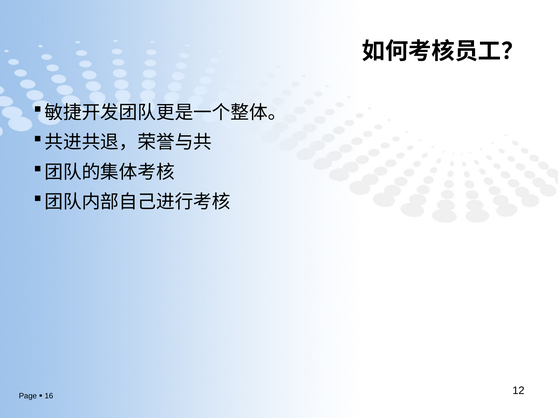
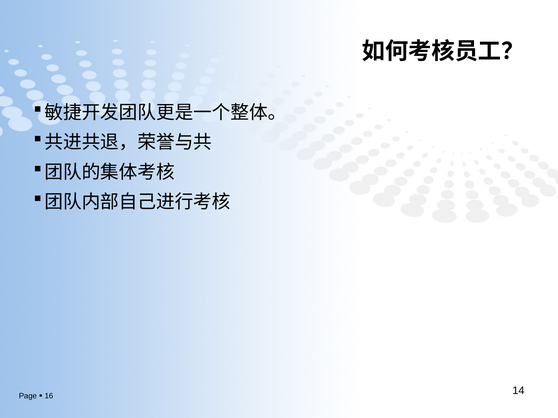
12: 12 -> 14
